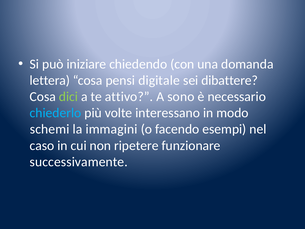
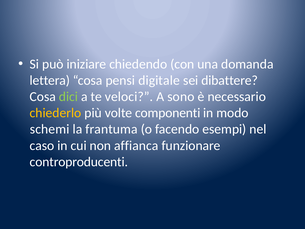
attivo: attivo -> veloci
chiederlo colour: light blue -> yellow
interessano: interessano -> componenti
immagini: immagini -> frantuma
ripetere: ripetere -> affianca
successivamente: successivamente -> controproducenti
